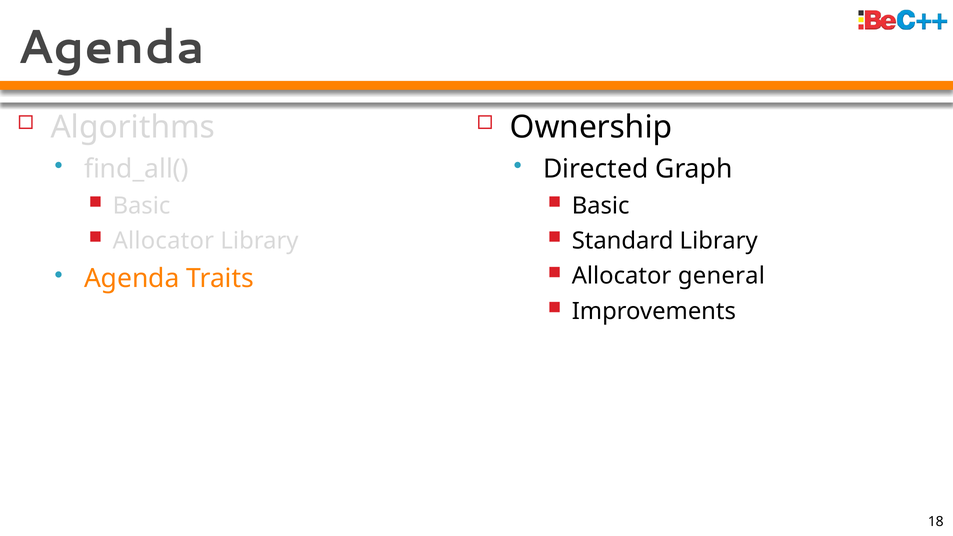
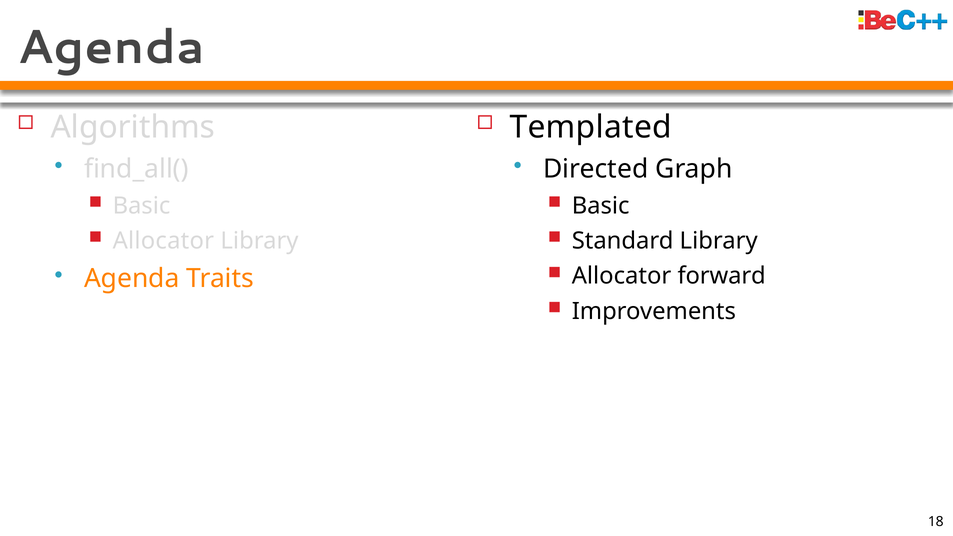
Ownership: Ownership -> Templated
general: general -> forward
